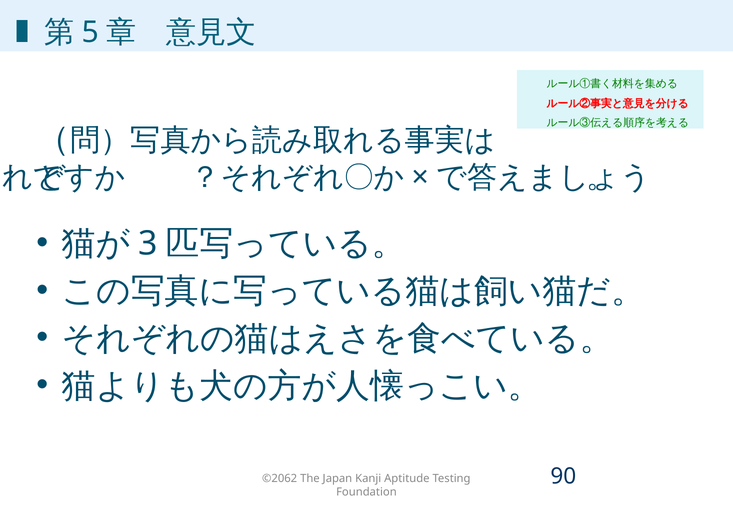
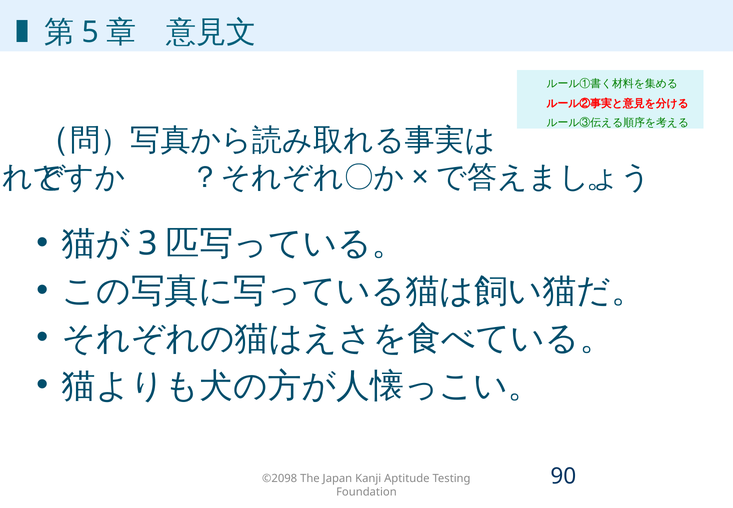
©2062: ©2062 -> ©2098
